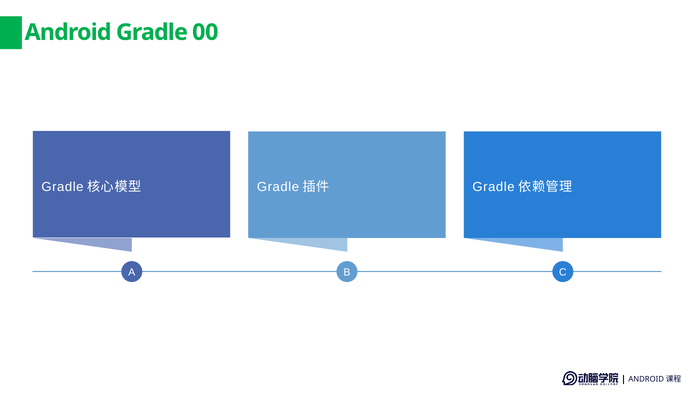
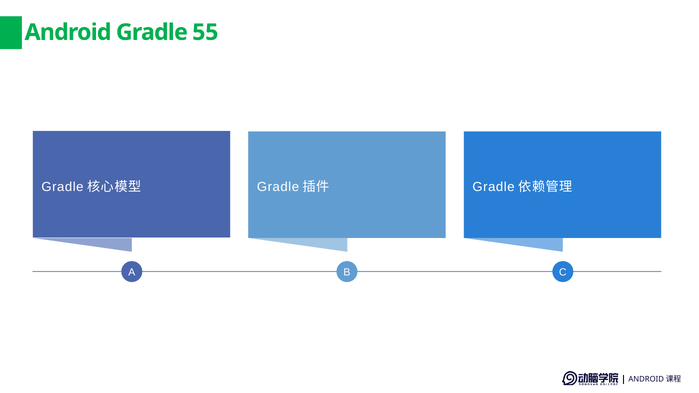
00: 00 -> 55
